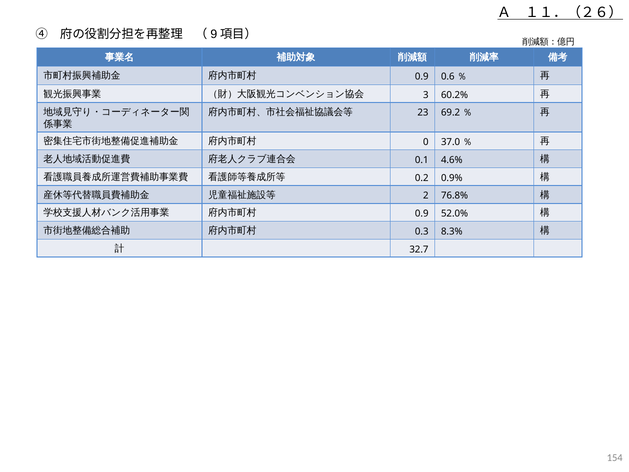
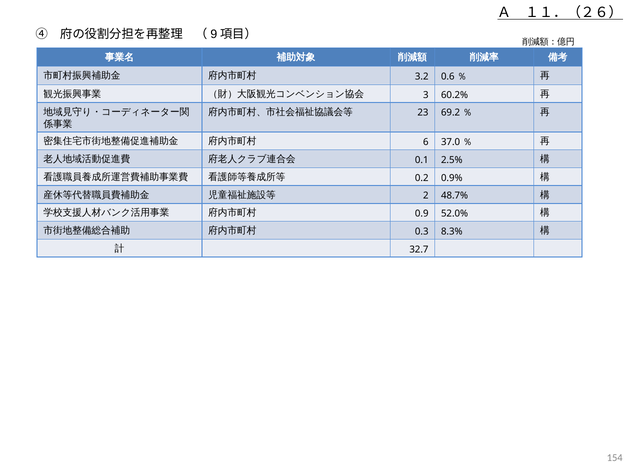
0.9 at (422, 76): 0.9 -> 3.2
0: 0 -> 6
4.6%: 4.6% -> 2.5%
76.8%: 76.8% -> 48.7%
